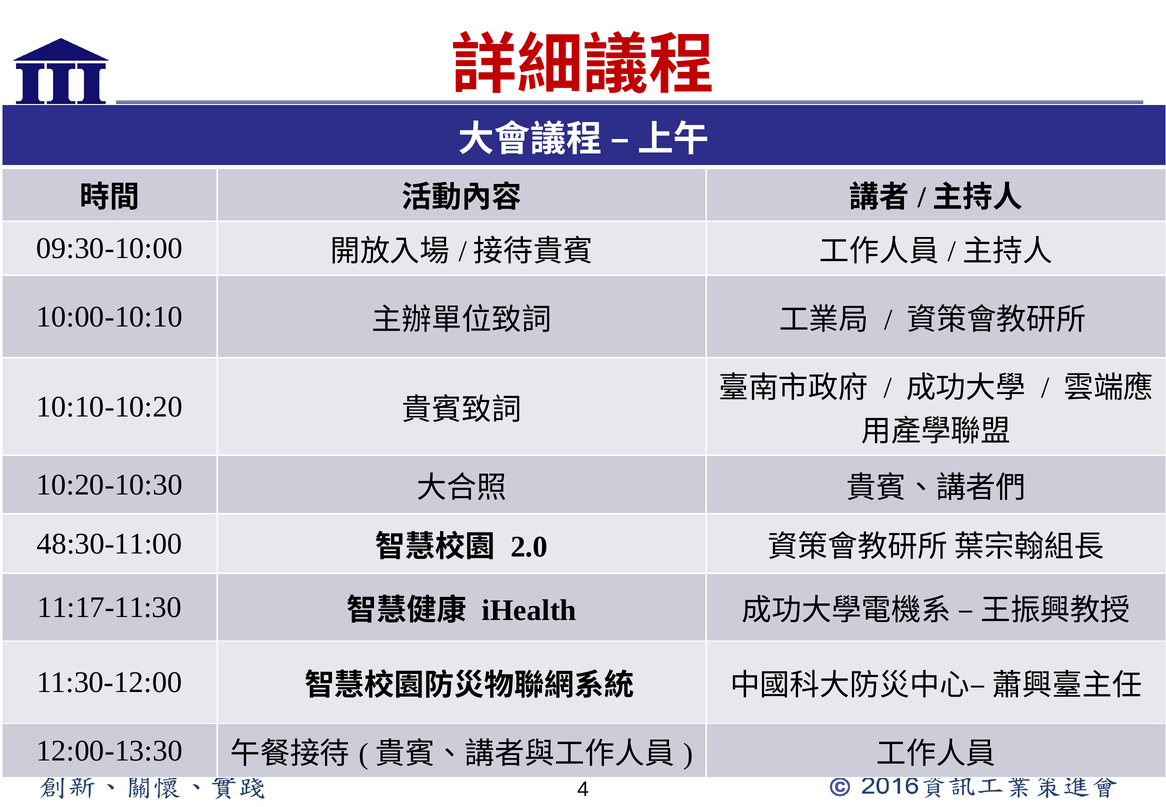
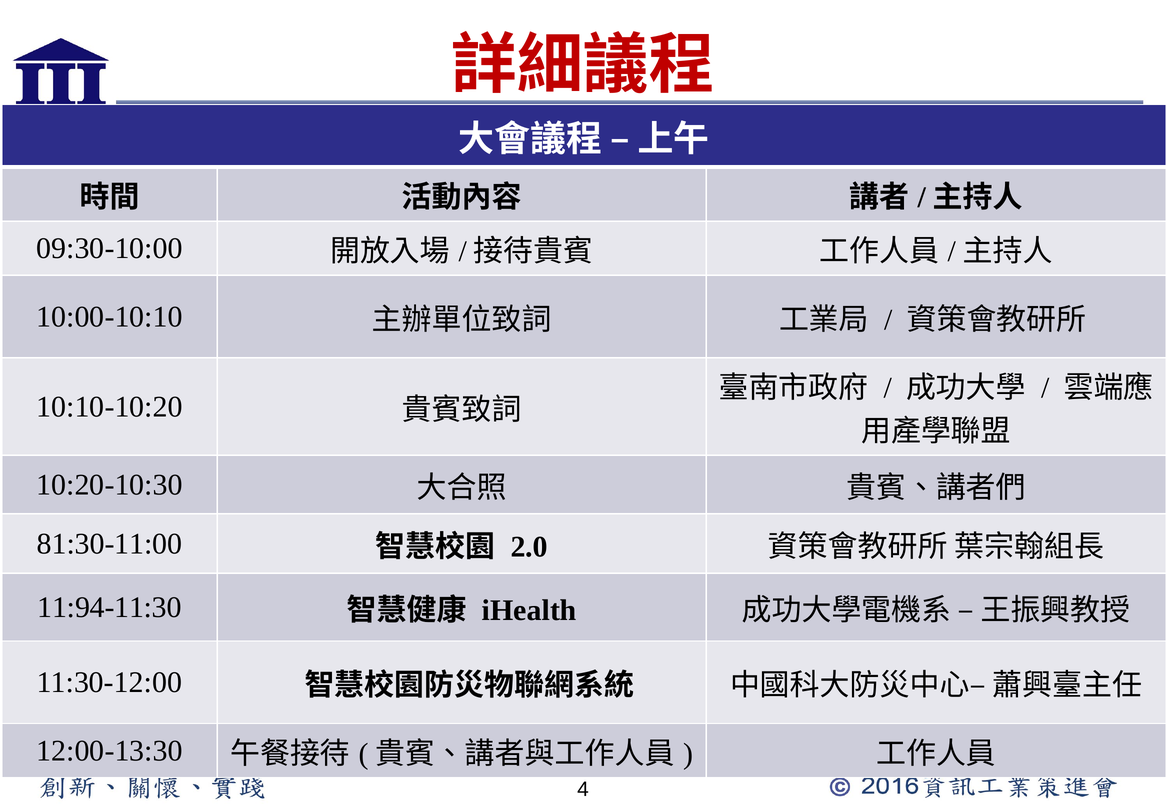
48:30-11:00: 48:30-11:00 -> 81:30-11:00
11:17-11:30: 11:17-11:30 -> 11:94-11:30
